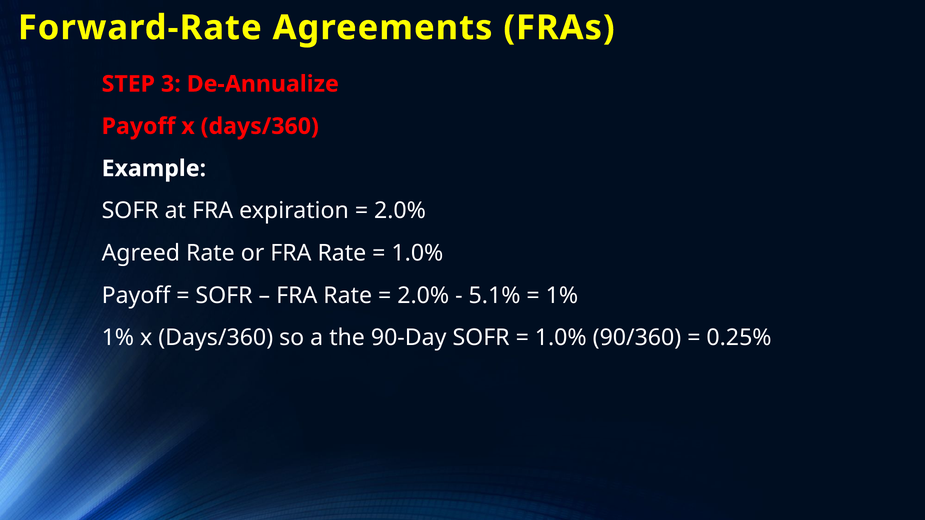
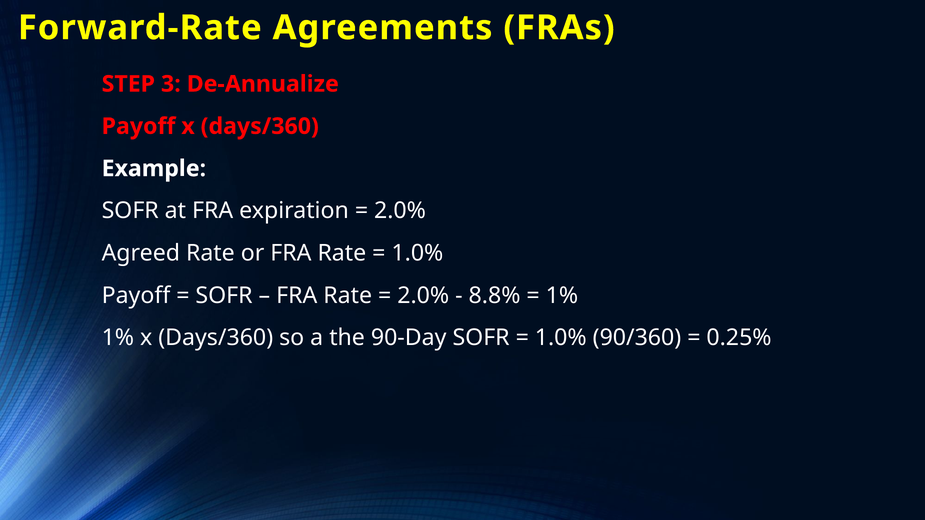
5.1%: 5.1% -> 8.8%
